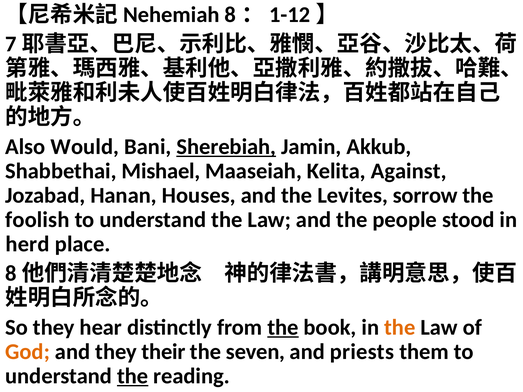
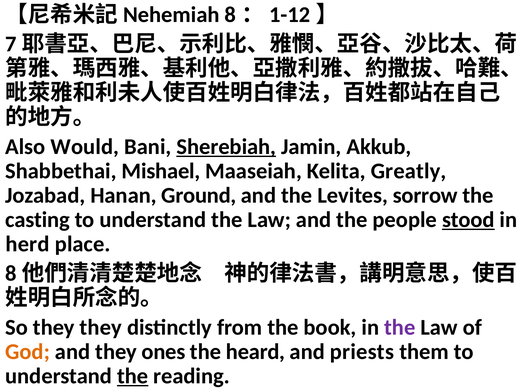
Against: Against -> Greatly
Houses: Houses -> Ground
foolish: foolish -> casting
stood underline: none -> present
they hear: hear -> they
the at (283, 328) underline: present -> none
the at (400, 328) colour: orange -> purple
their: their -> ones
seven: seven -> heard
